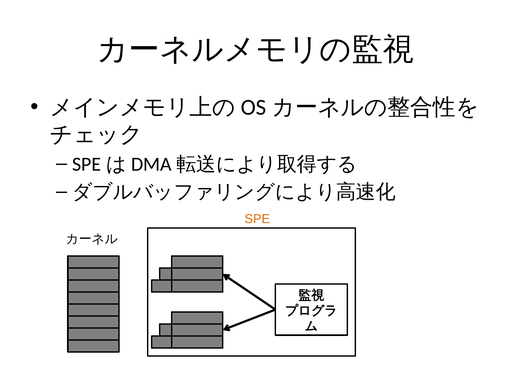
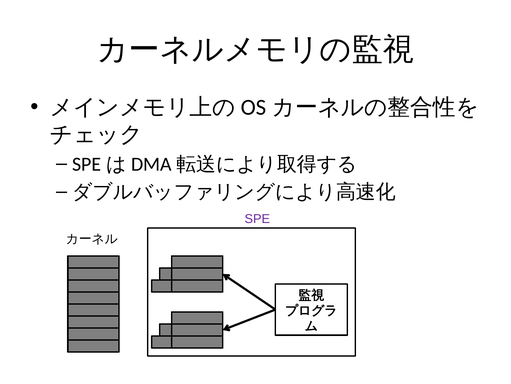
SPE colour: orange -> purple
